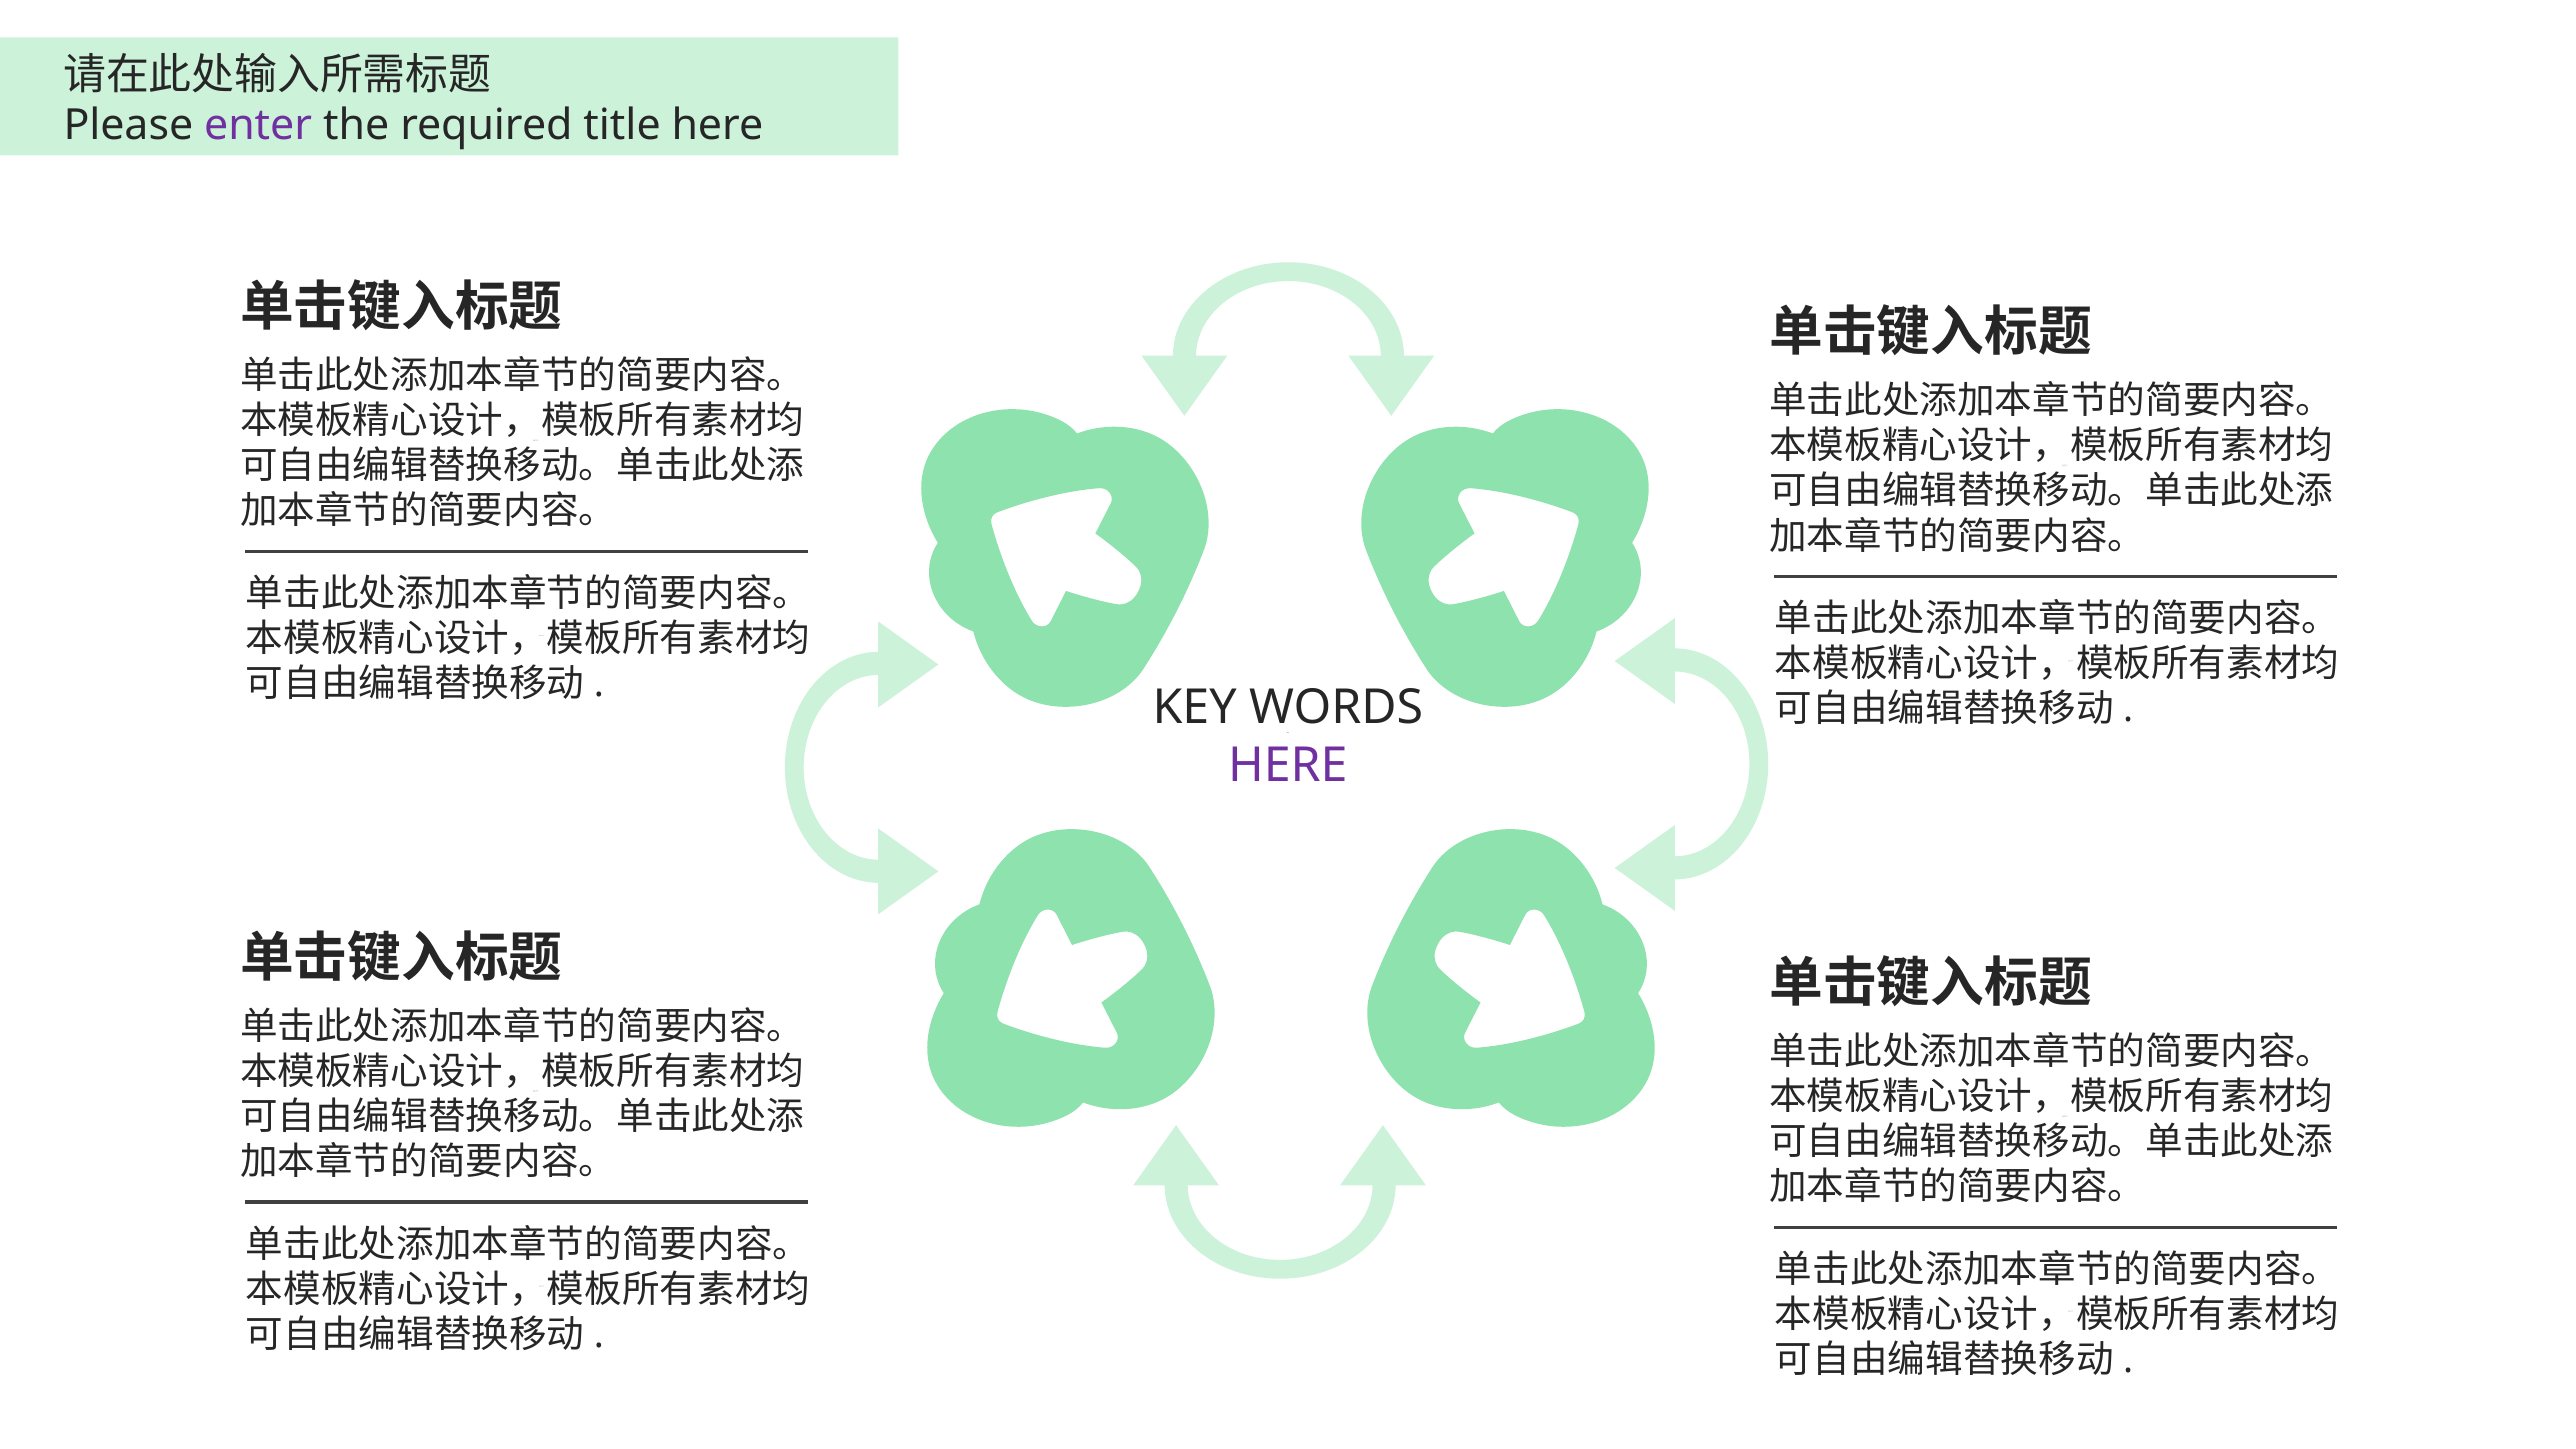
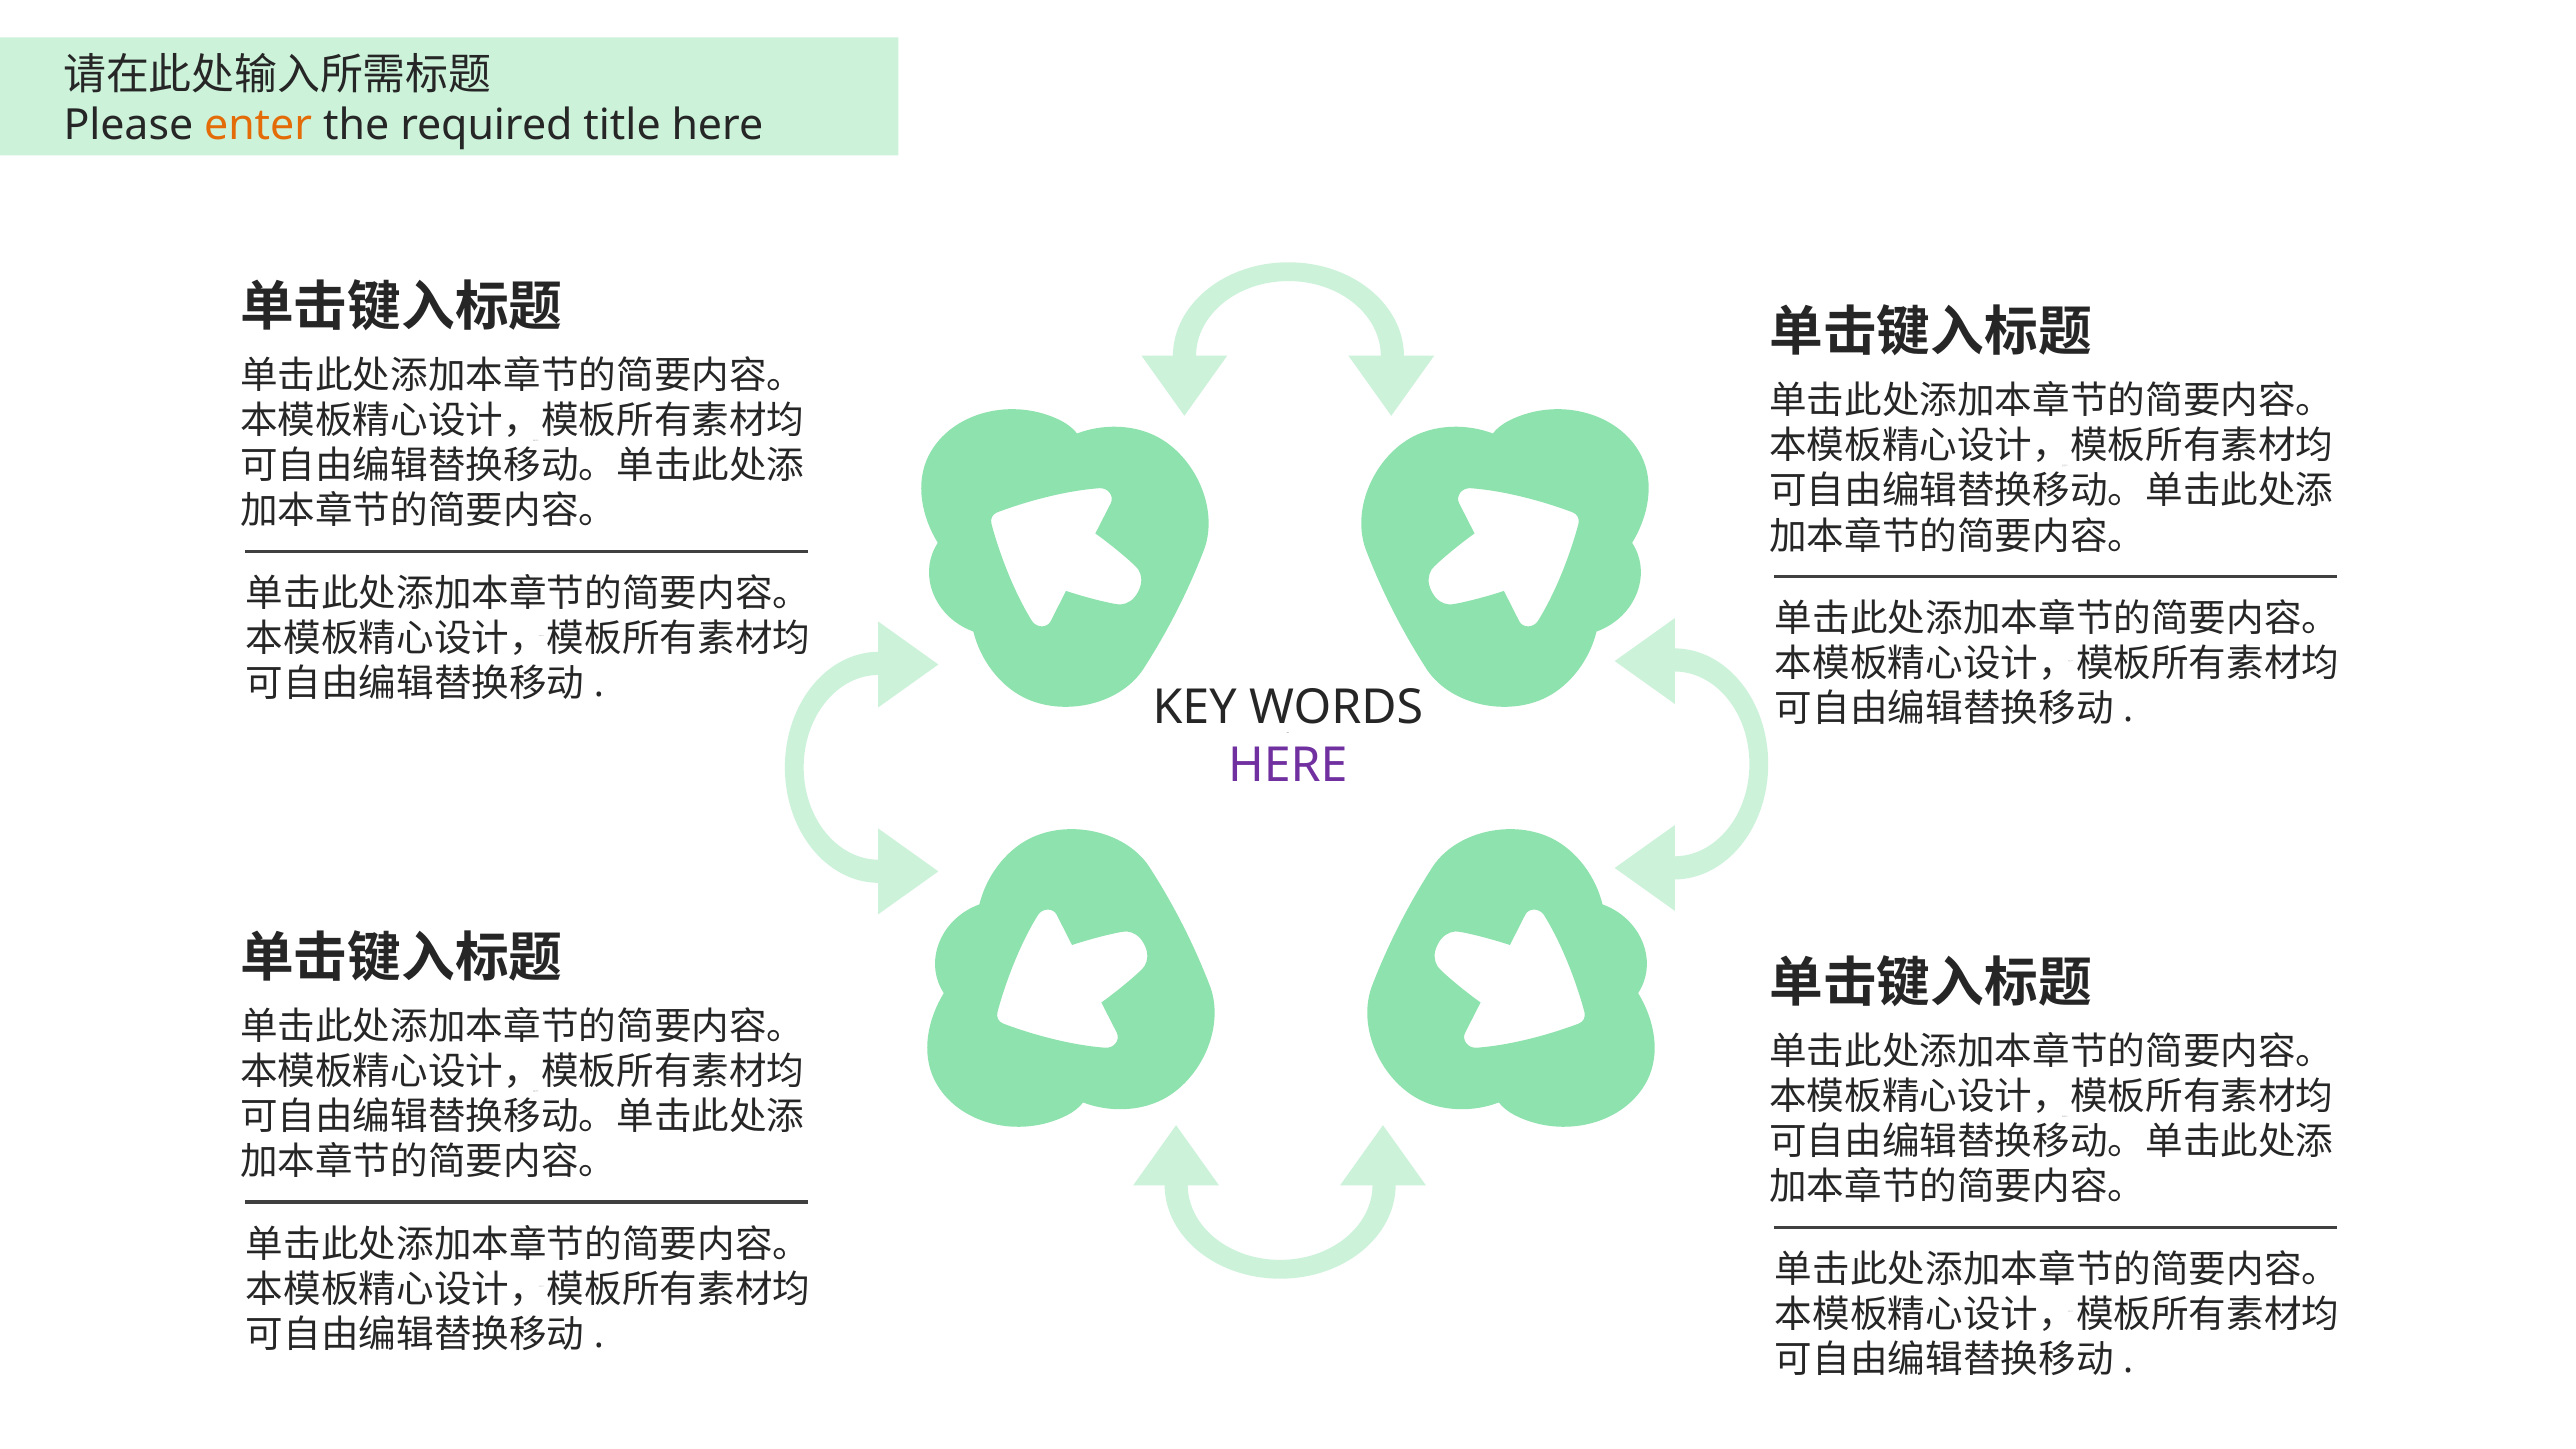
enter colour: purple -> orange
